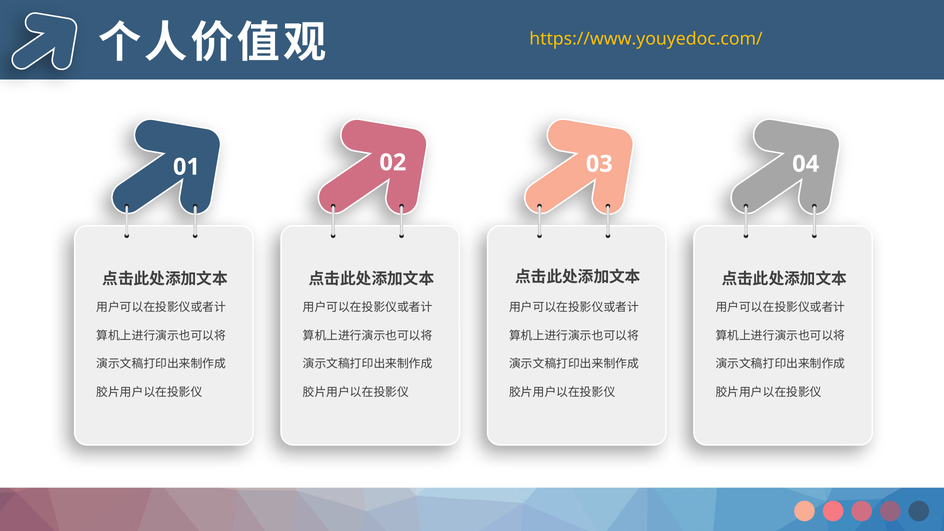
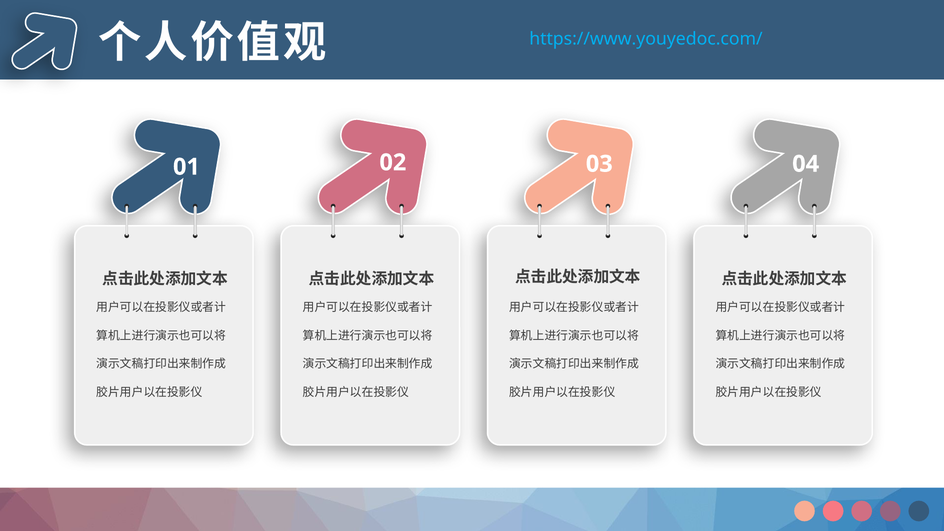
https://www.youyedoc.com/ colour: yellow -> light blue
